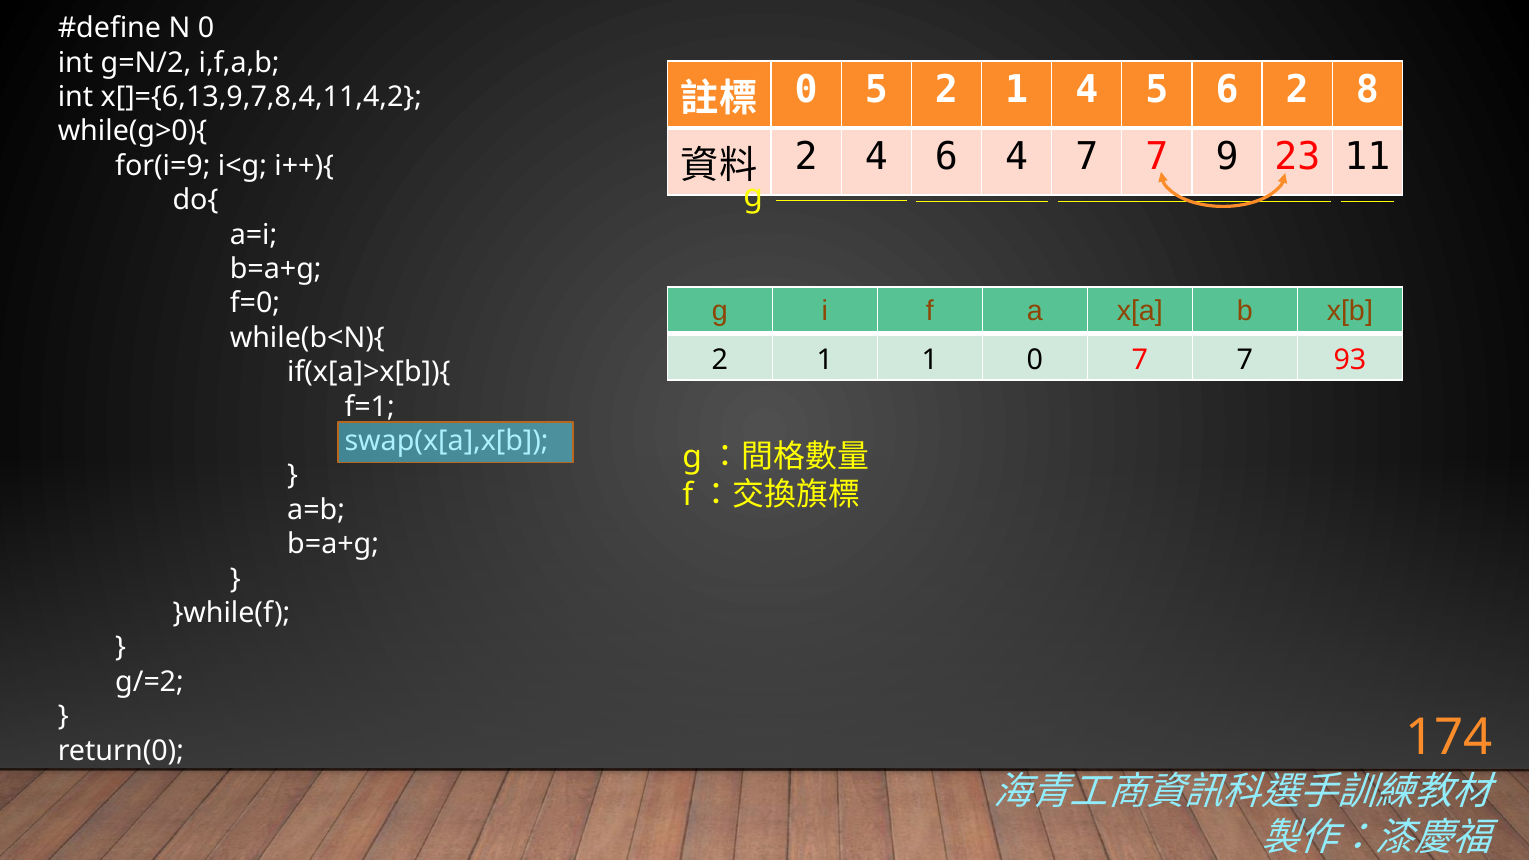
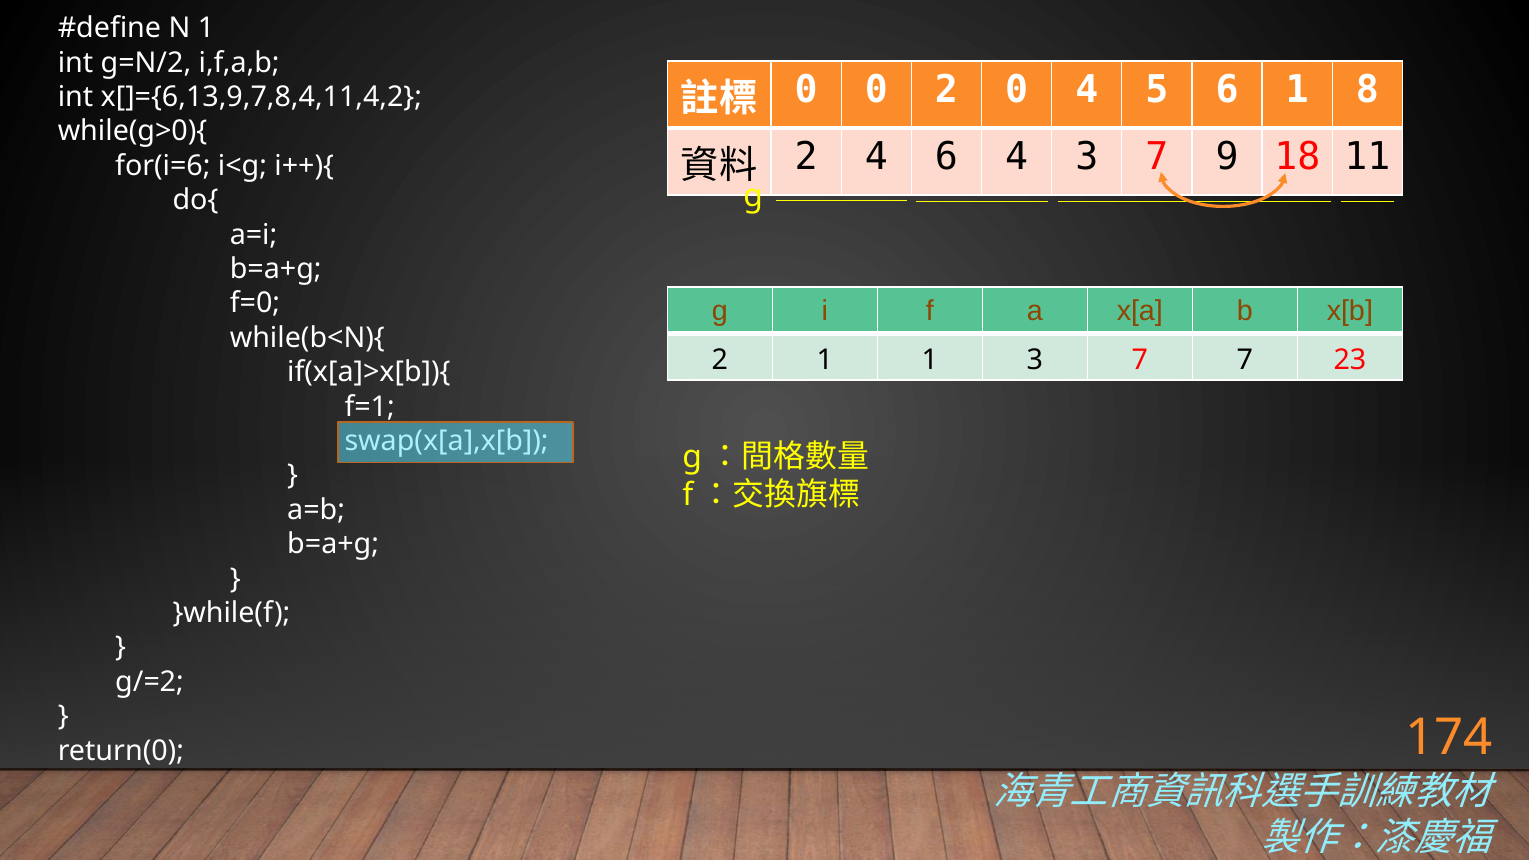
N 0: 0 -> 1
0 5: 5 -> 0
1 at (1017, 90): 1 -> 0
6 2: 2 -> 1
4 7: 7 -> 3
23: 23 -> 18
for(i=9: for(i=9 -> for(i=6
1 0: 0 -> 3
93: 93 -> 23
